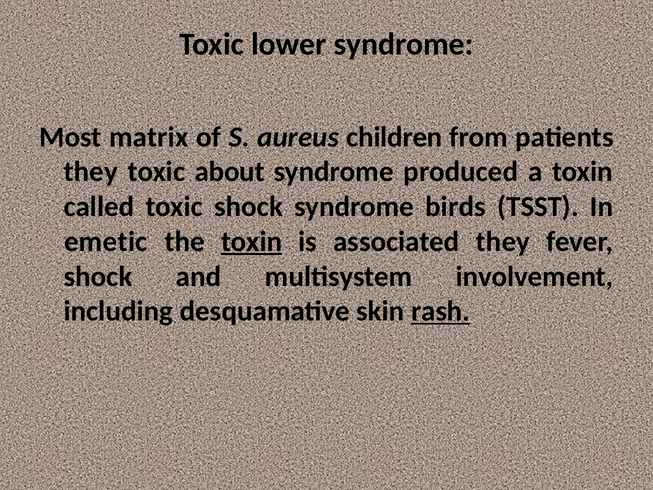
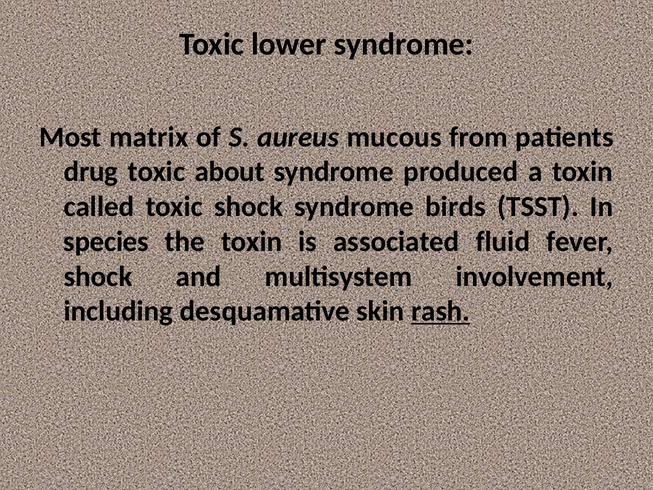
children: children -> mucous
they at (91, 172): they -> drug
emetic: emetic -> species
toxin at (252, 241) underline: present -> none
associated they: they -> fluid
